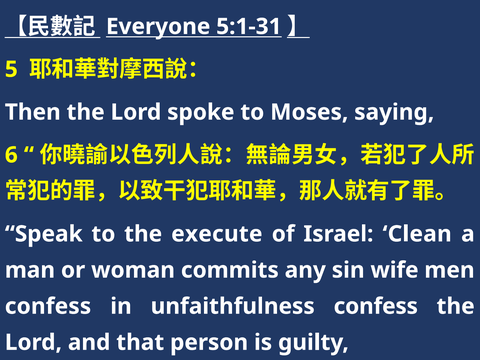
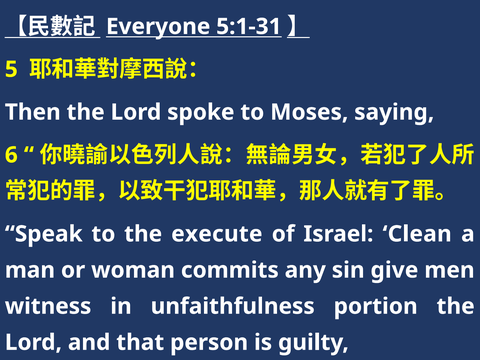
wife: wife -> give
confess at (48, 306): confess -> witness
unfaithfulness confess: confess -> portion
